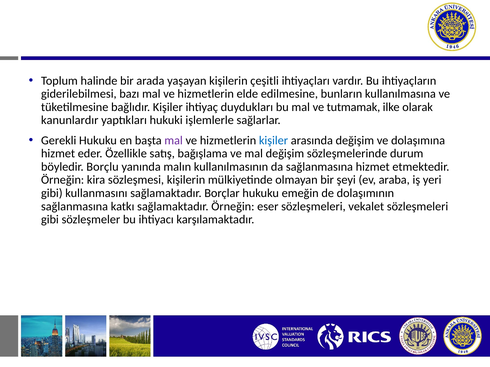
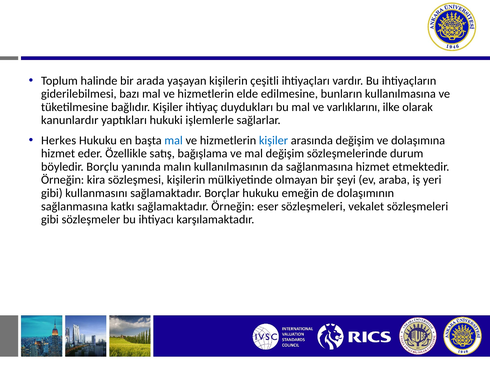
tutmamak: tutmamak -> varlıklarını
Gerekli: Gerekli -> Herkes
mal at (174, 140) colour: purple -> blue
